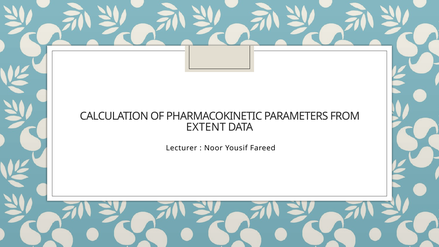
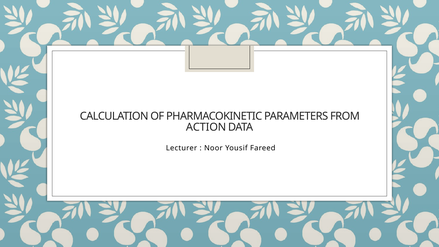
EXTENT: EXTENT -> ACTION
